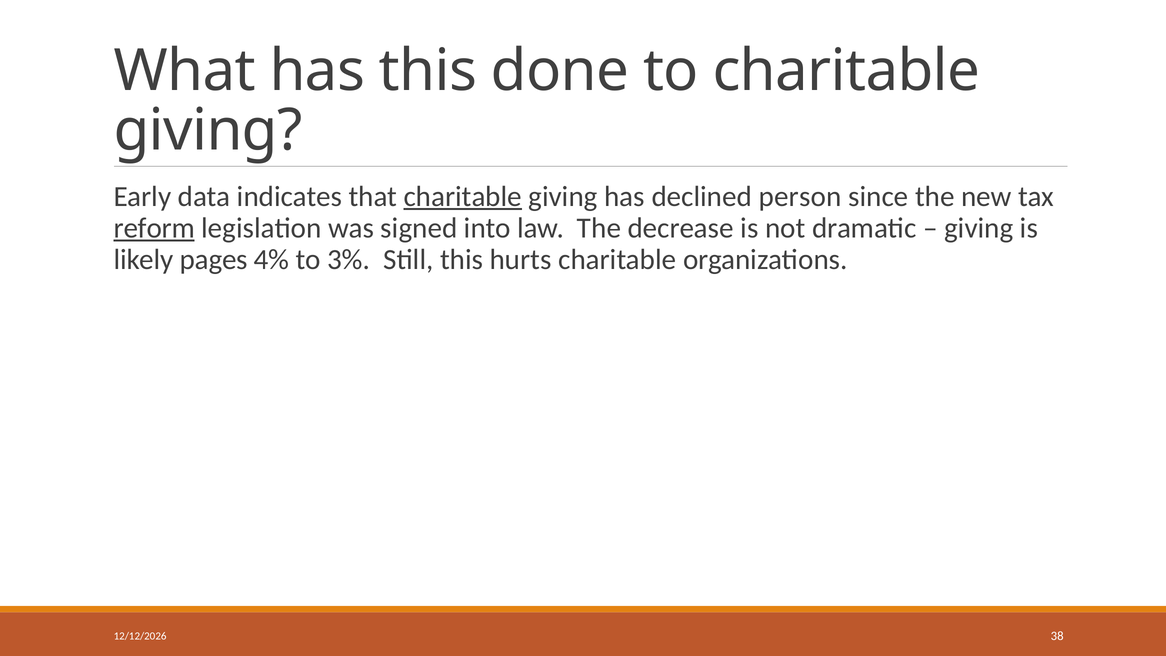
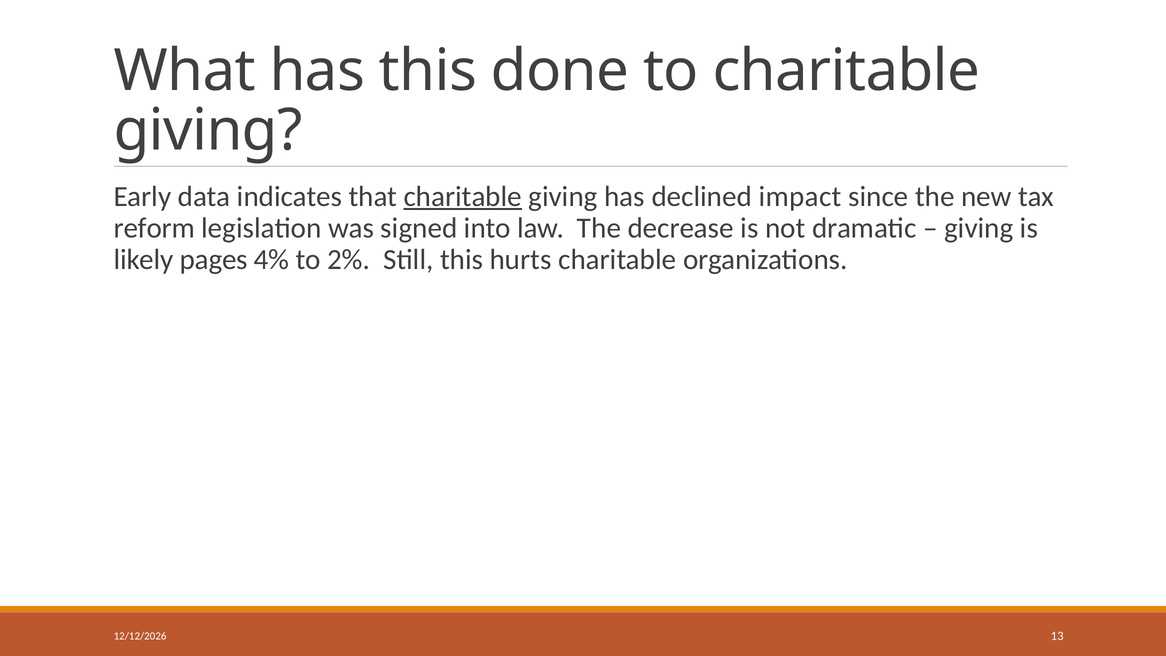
person: person -> impact
reform underline: present -> none
3%: 3% -> 2%
38: 38 -> 13
